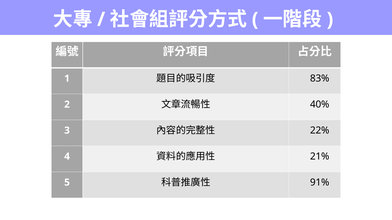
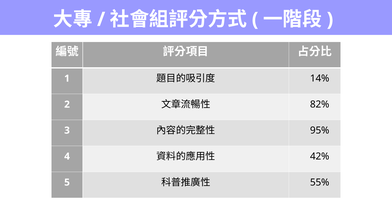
83%: 83% -> 14%
40%: 40% -> 82%
22%: 22% -> 95%
21%: 21% -> 42%
91%: 91% -> 55%
